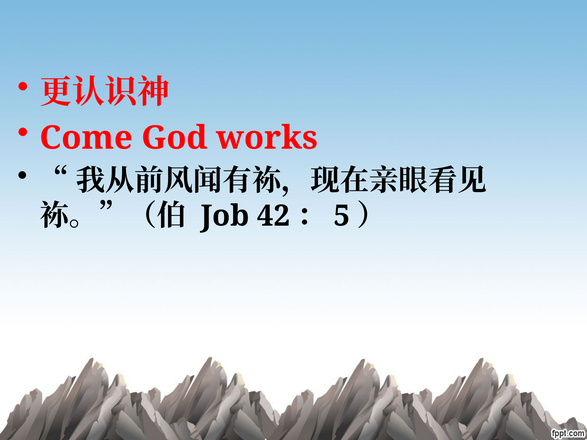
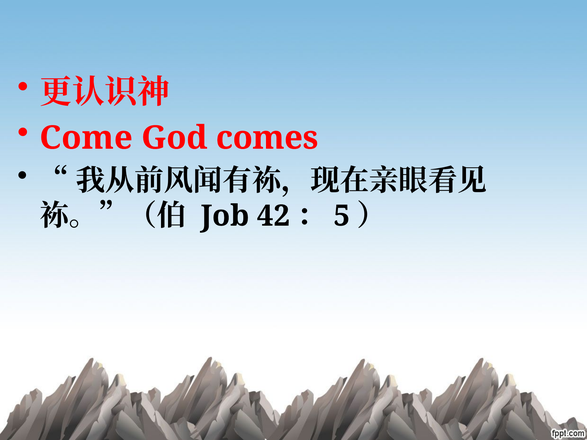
works: works -> comes
